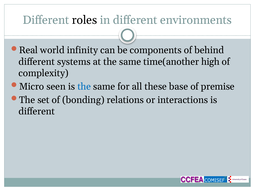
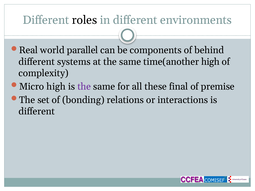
infinity: infinity -> parallel
Micro seen: seen -> high
the at (84, 87) colour: blue -> purple
base: base -> final
